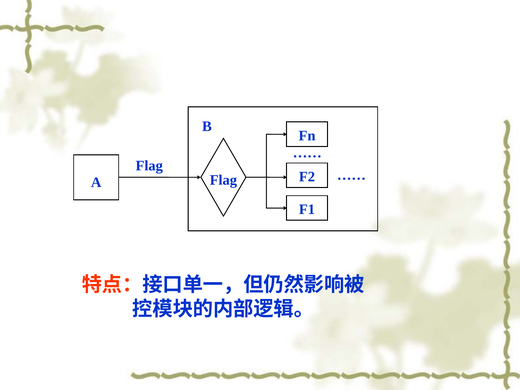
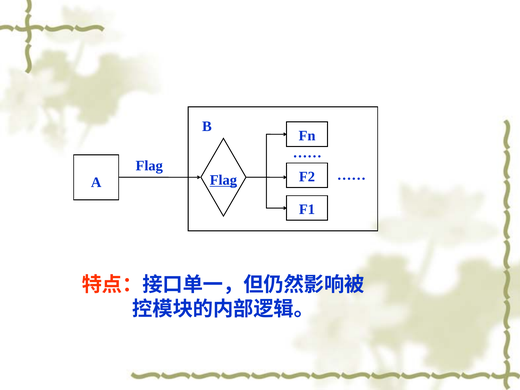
Flag at (223, 180) underline: none -> present
